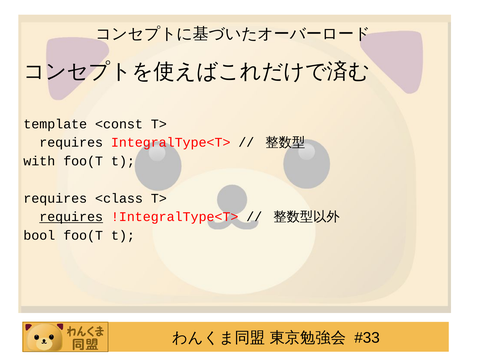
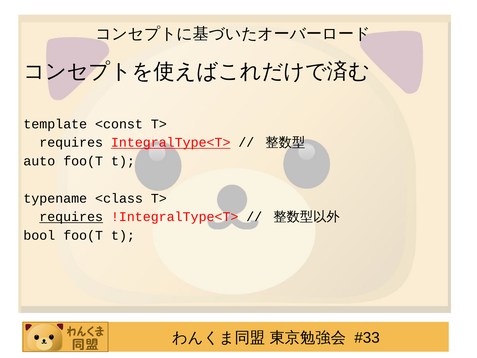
IntegralType<T> underline: none -> present
with: with -> auto
requires at (55, 198): requires -> typename
